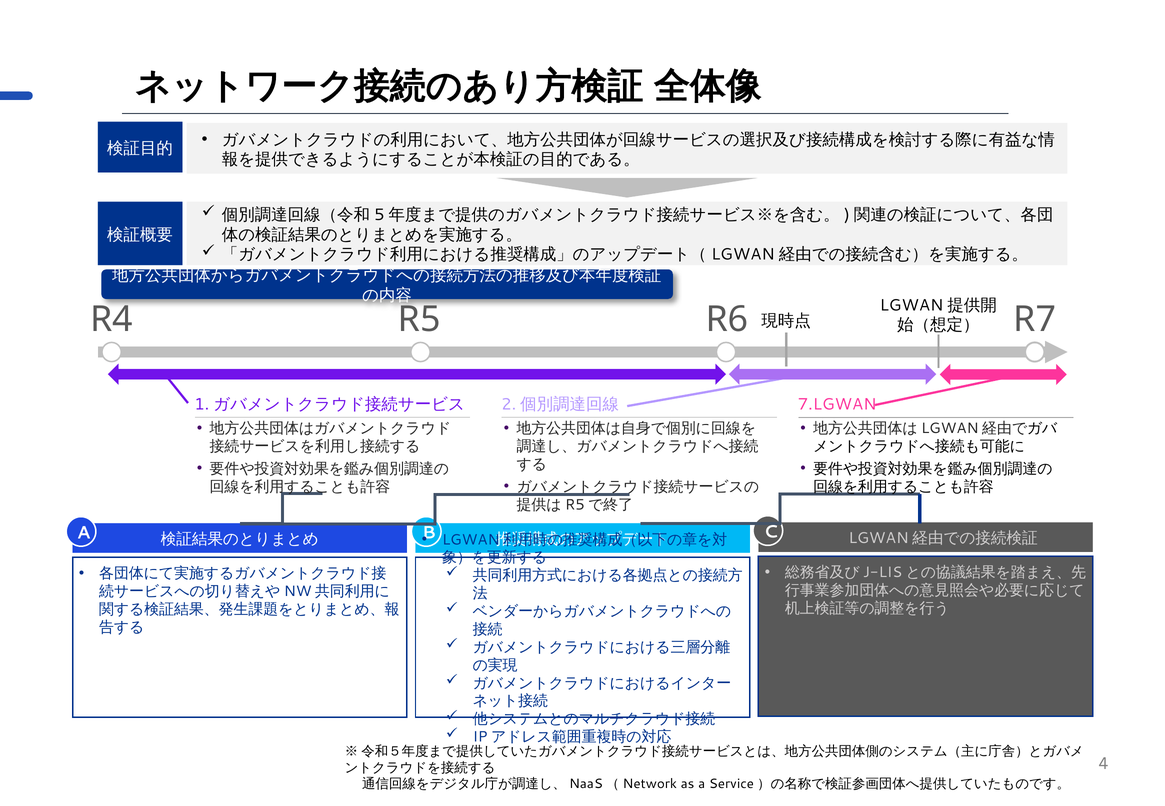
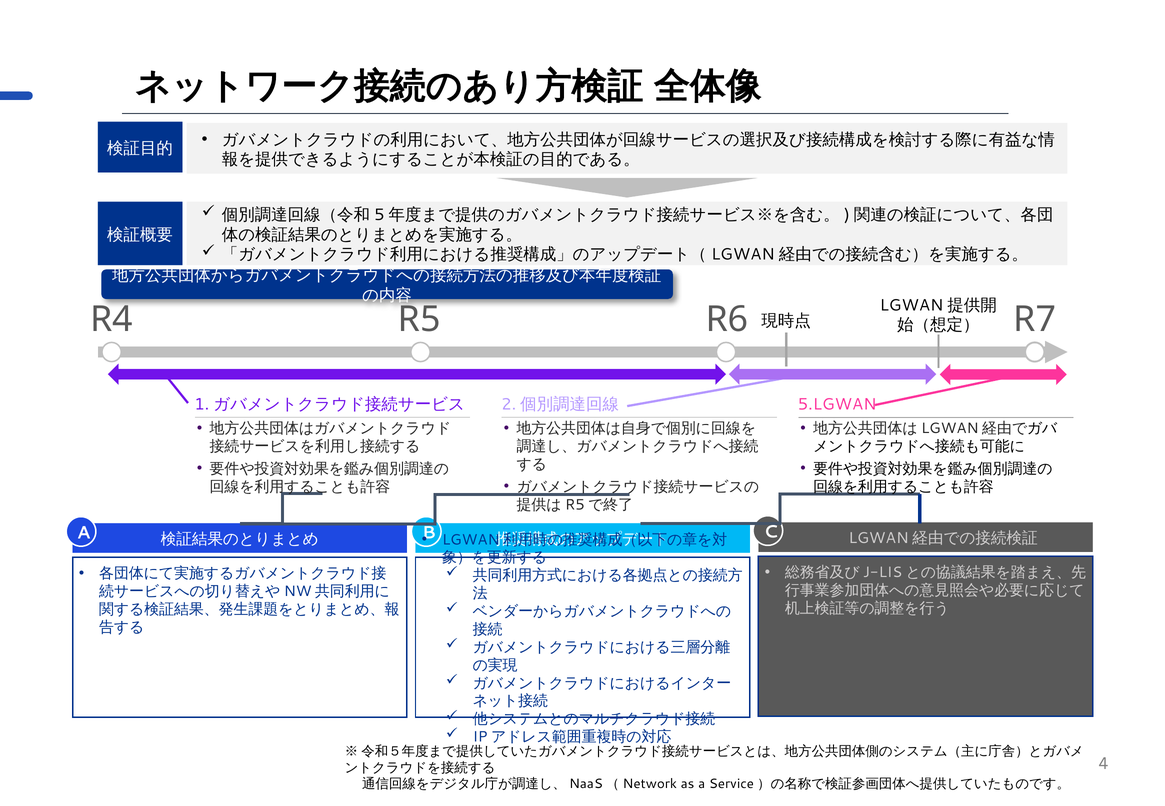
7.LGWAN: 7.LGWAN -> 5.LGWAN
